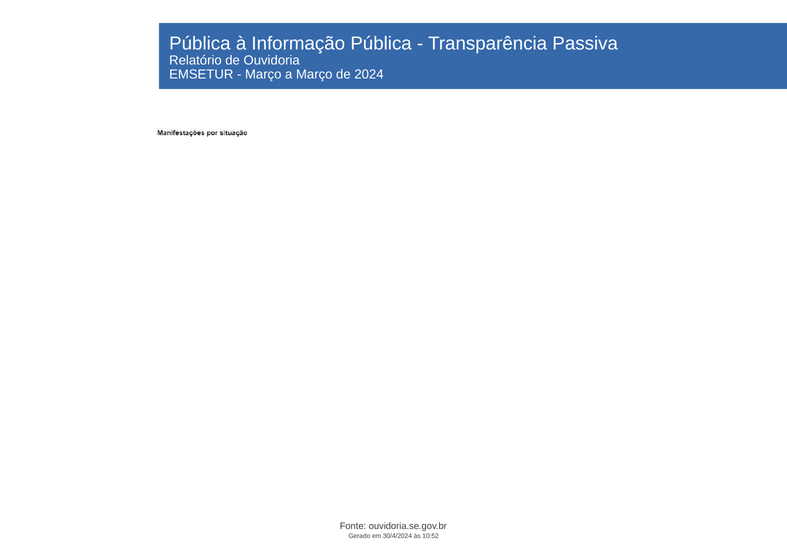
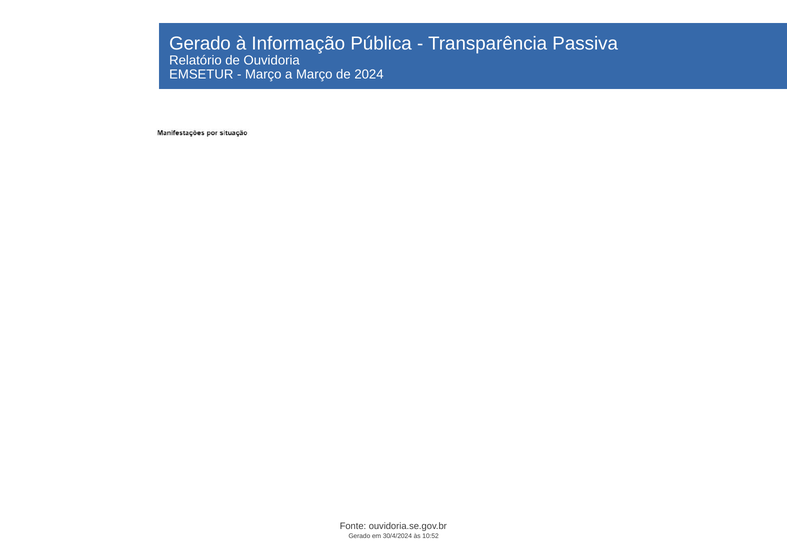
Pública at (200, 43): Pública -> Gerado
